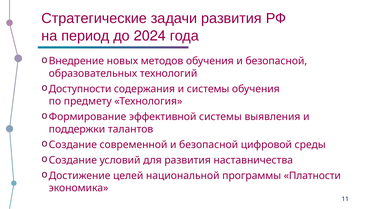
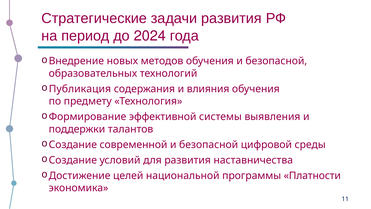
Доступности: Доступности -> Публикация
и системы: системы -> влияния
